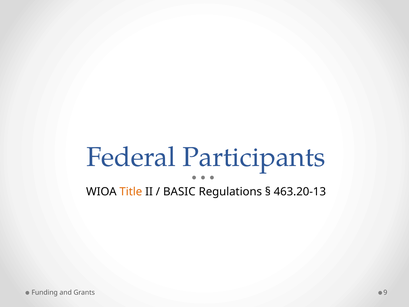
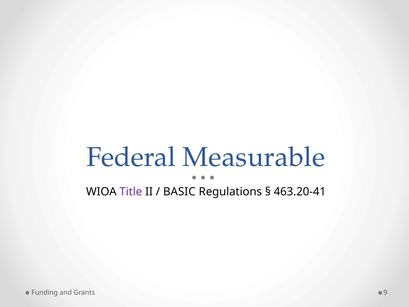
Participants: Participants -> Measurable
Title colour: orange -> purple
463.20-13: 463.20-13 -> 463.20-41
